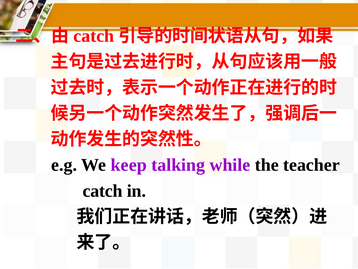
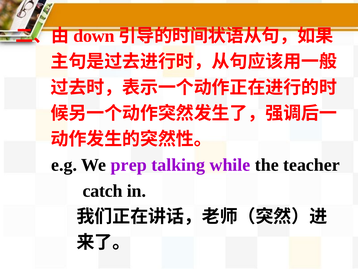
catch at (94, 36): catch -> down
keep: keep -> prep
